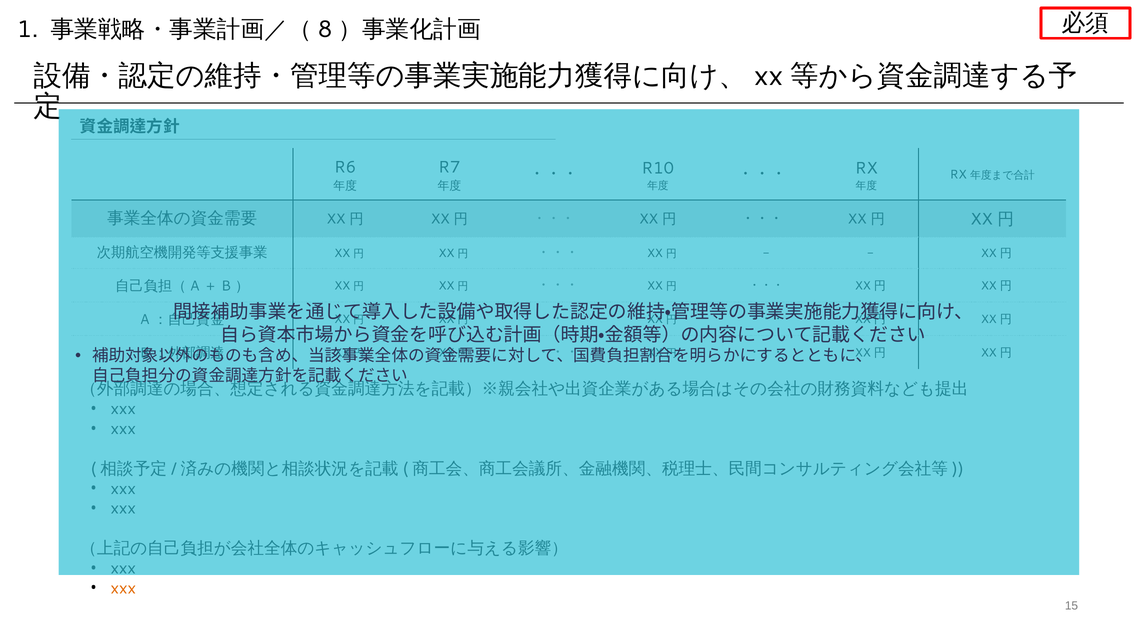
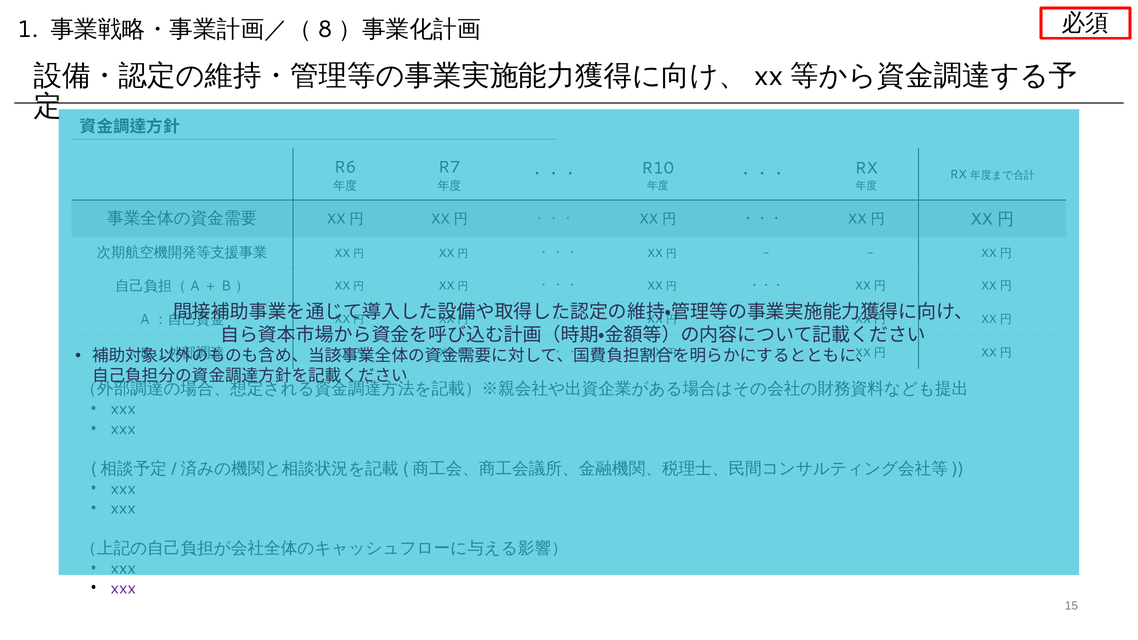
xxx at (123, 588) colour: orange -> purple
